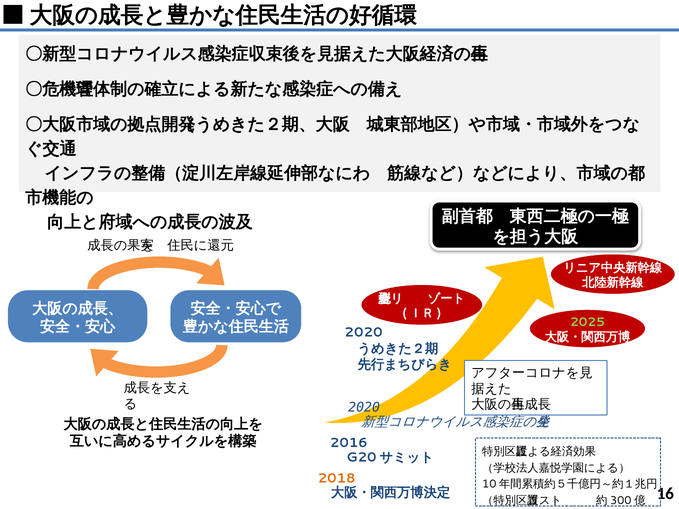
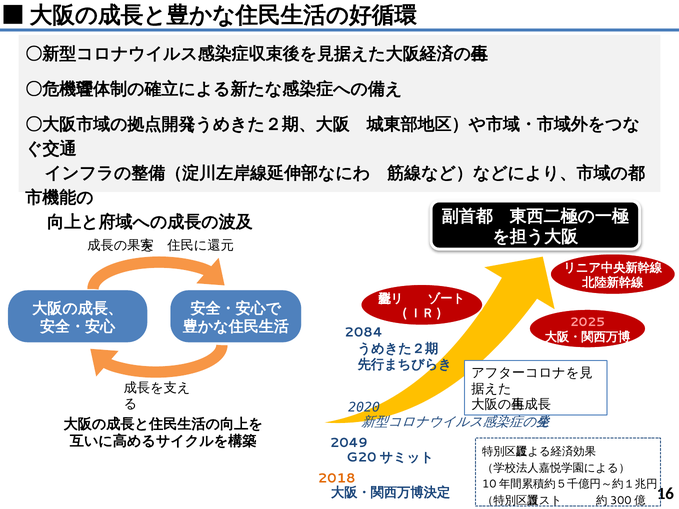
2025 colour: light green -> pink
2020 at (364, 333): 2020 -> 2084
2016: 2016 -> 2049
